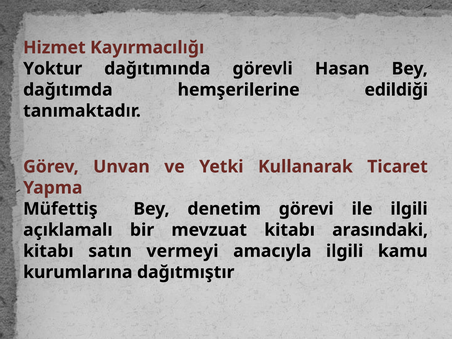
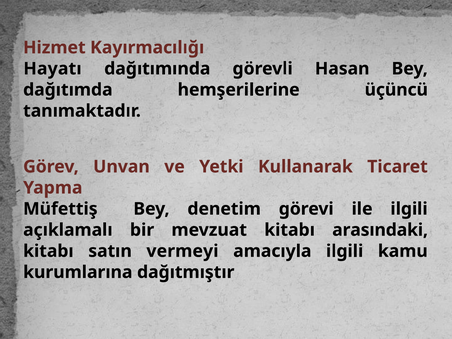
Yoktur: Yoktur -> Hayatı
edildiği: edildiği -> üçüncü
